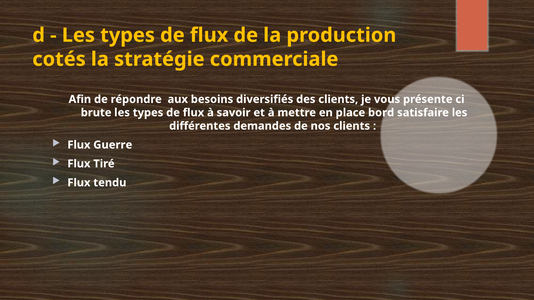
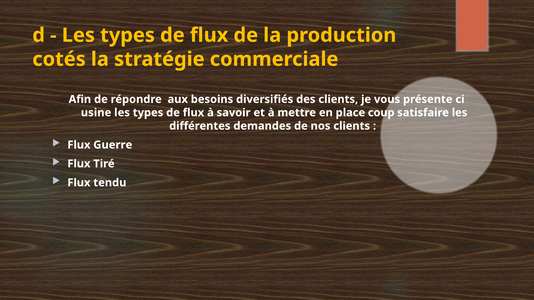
brute: brute -> usine
bord: bord -> coup
